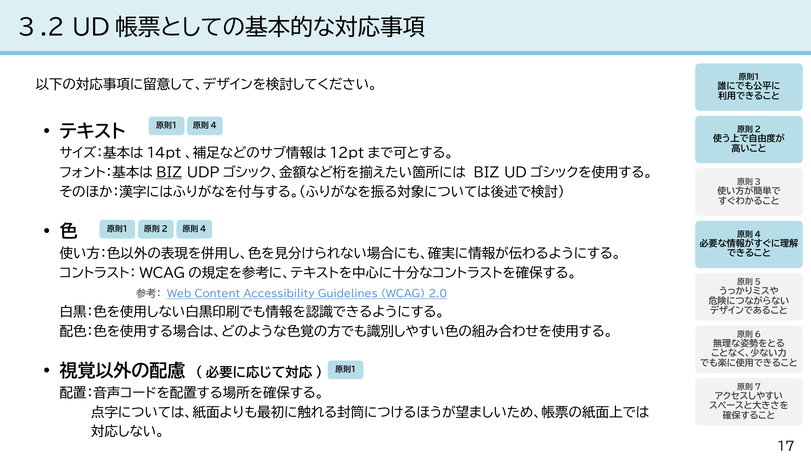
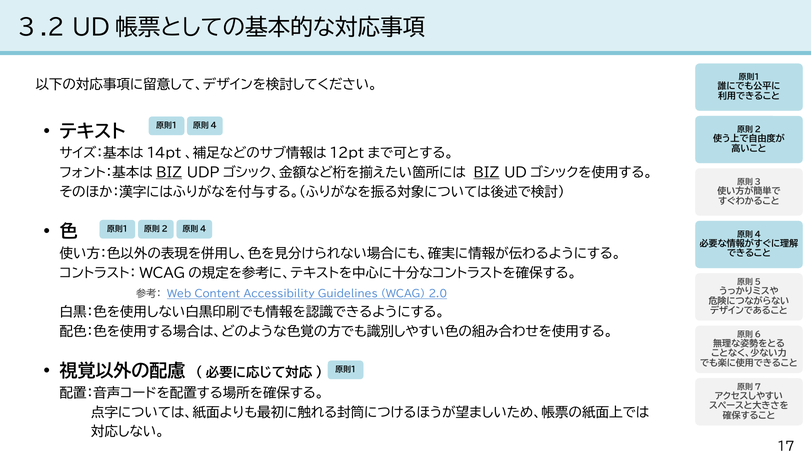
BIZ at (487, 173) underline: none -> present
